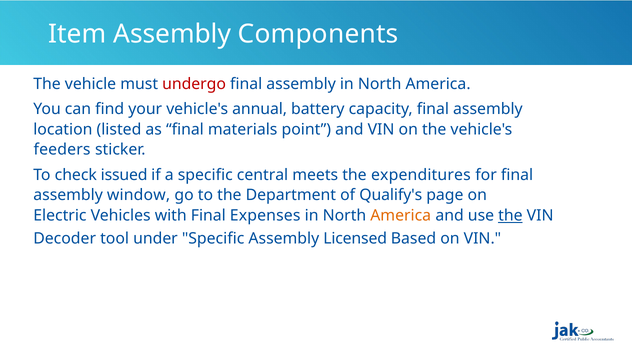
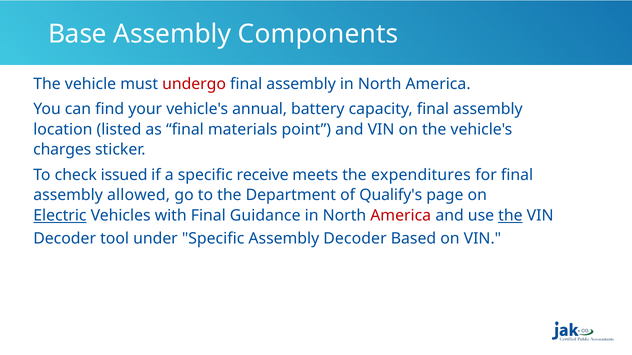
Item: Item -> Base
feeders: feeders -> charges
central: central -> receive
window: window -> allowed
Electric underline: none -> present
Expenses: Expenses -> Guidance
America at (401, 216) colour: orange -> red
Assembly Licensed: Licensed -> Decoder
